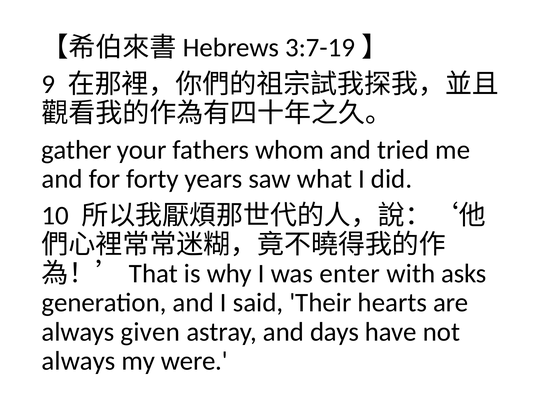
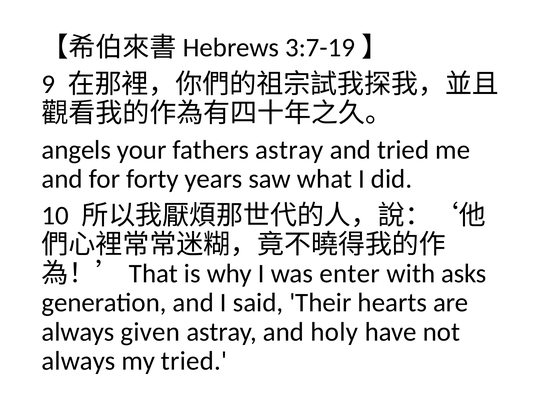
gather: gather -> angels
fathers whom: whom -> astray
days: days -> holy
my were: were -> tried
